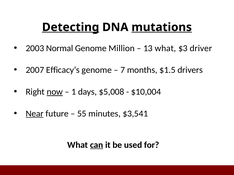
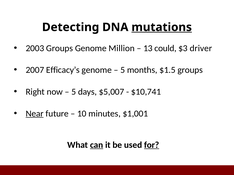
Detecting underline: present -> none
2003 Normal: Normal -> Groups
13 what: what -> could
7 at (123, 70): 7 -> 5
$1.5 drivers: drivers -> groups
now underline: present -> none
1 at (74, 92): 1 -> 5
$5,008: $5,008 -> $5,007
$10,004: $10,004 -> $10,741
55: 55 -> 10
$3,541: $3,541 -> $1,001
for underline: none -> present
